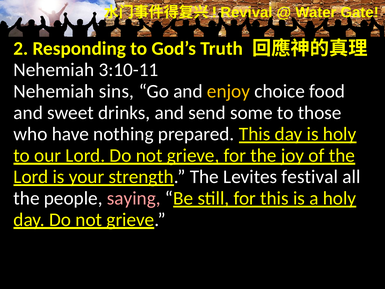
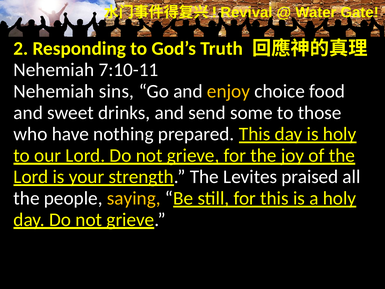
3:10-11: 3:10-11 -> 7:10-11
festival: festival -> praised
saying colour: pink -> yellow
